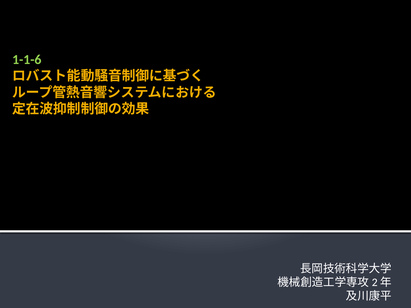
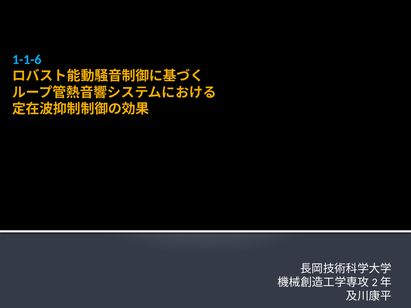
1-1-6 colour: light green -> light blue
